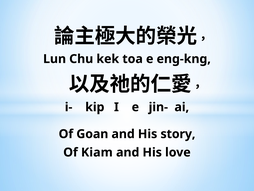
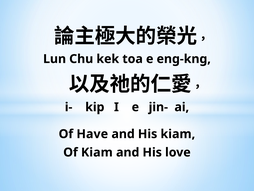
Goan: Goan -> Have
His story: story -> kiam
